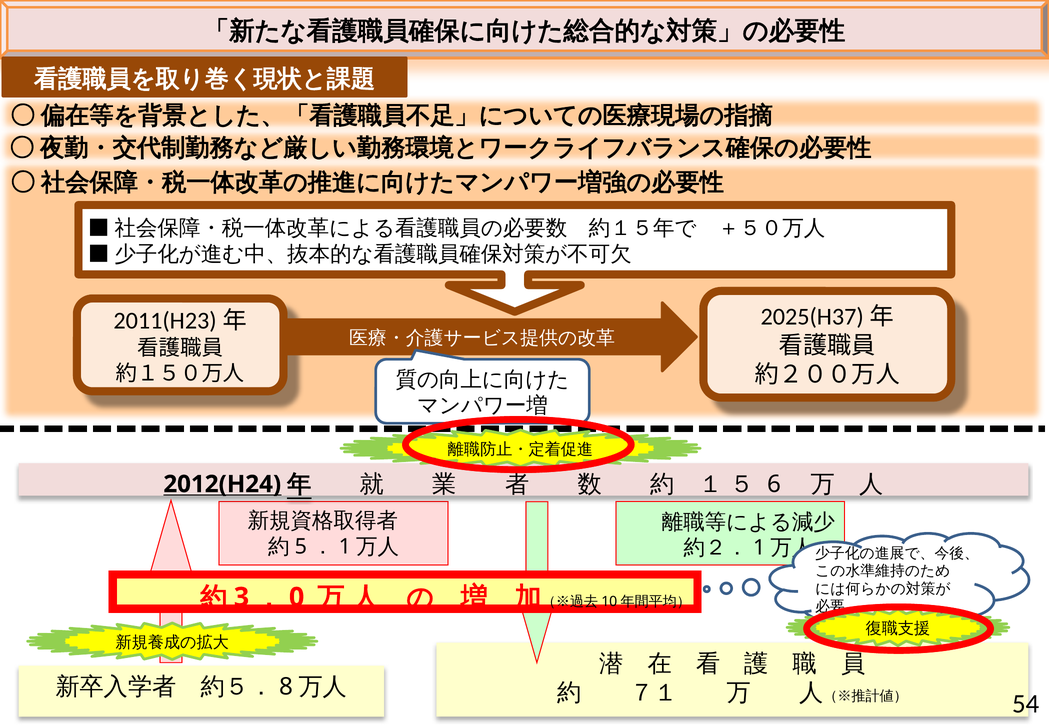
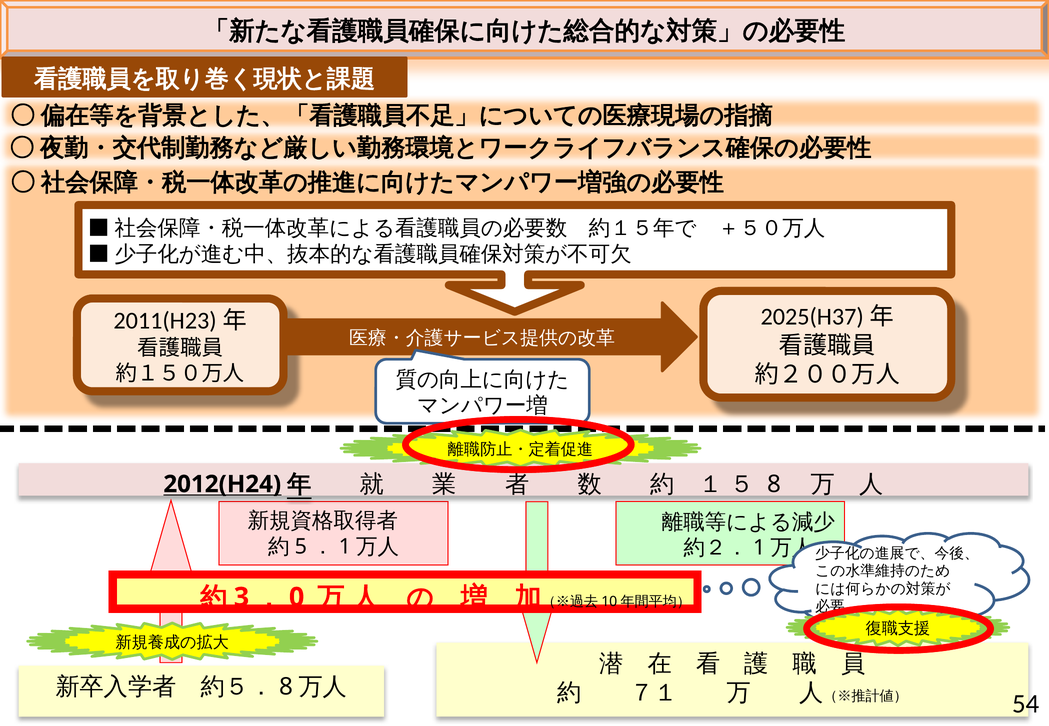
6: 6 -> 8
